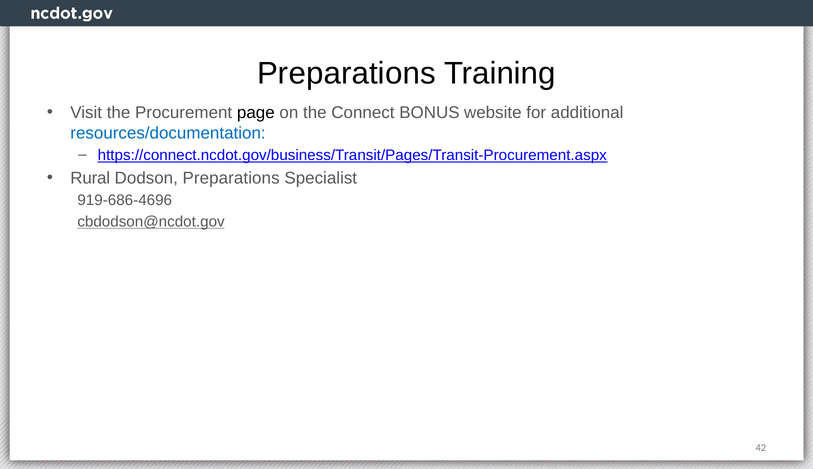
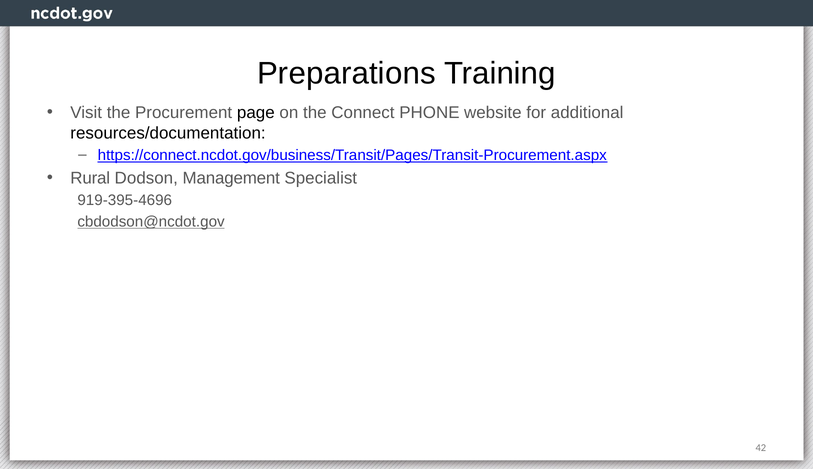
BONUS: BONUS -> PHONE
resources/documentation colour: blue -> black
Dodson Preparations: Preparations -> Management
919-686-4696: 919-686-4696 -> 919-395-4696
